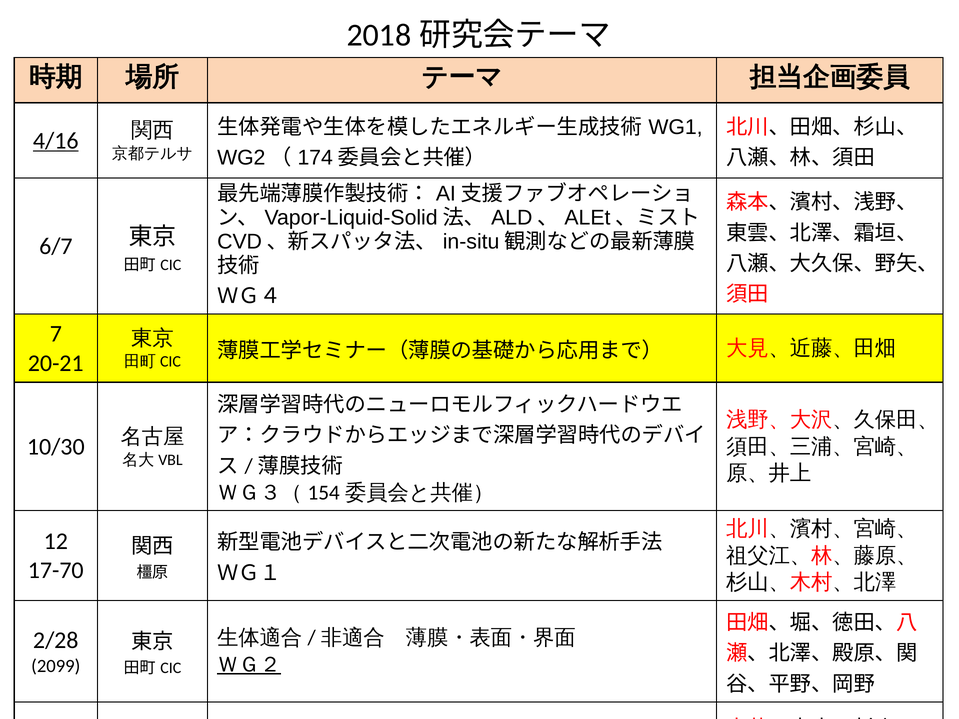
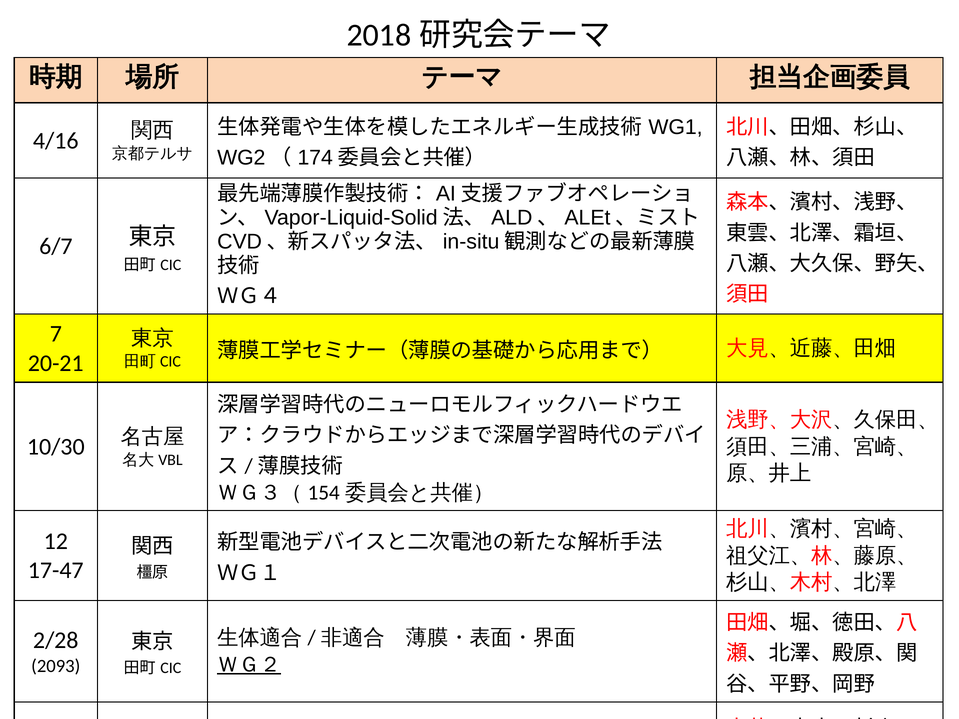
4/16 underline: present -> none
17-70: 17-70 -> 17-47
2099: 2099 -> 2093
